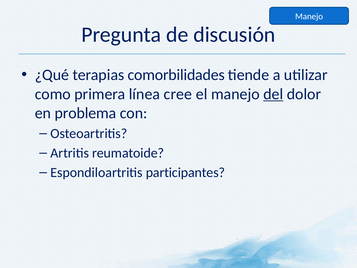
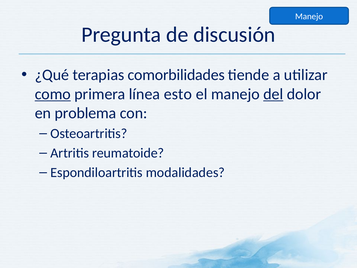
como underline: none -> present
cree: cree -> esto
participantes: participantes -> modalidades
